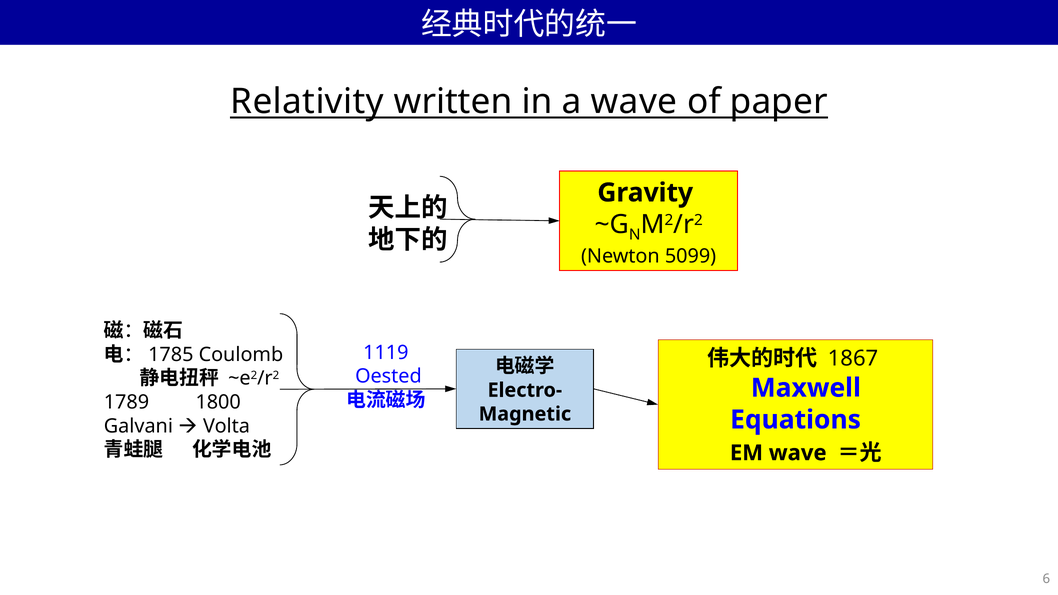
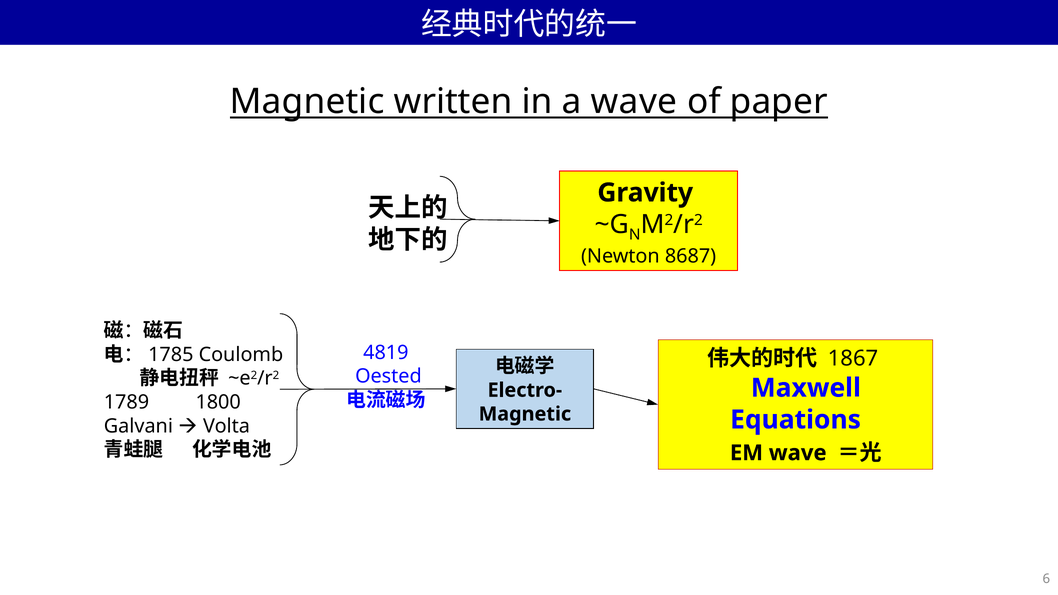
Relativity at (307, 101): Relativity -> Magnetic
5099: 5099 -> 8687
1119: 1119 -> 4819
